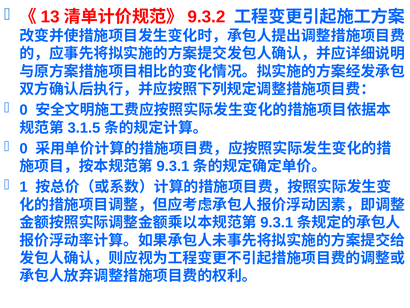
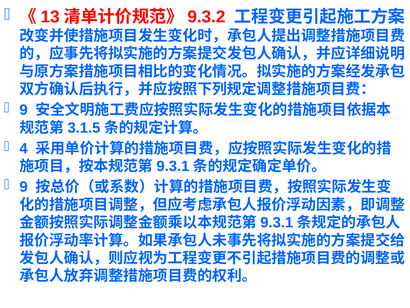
0 at (24, 110): 0 -> 9
0 at (24, 148): 0 -> 4
1 at (24, 187): 1 -> 9
